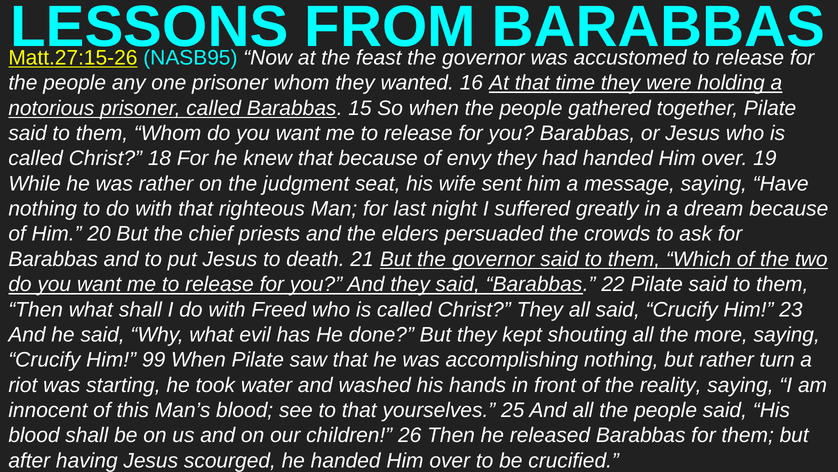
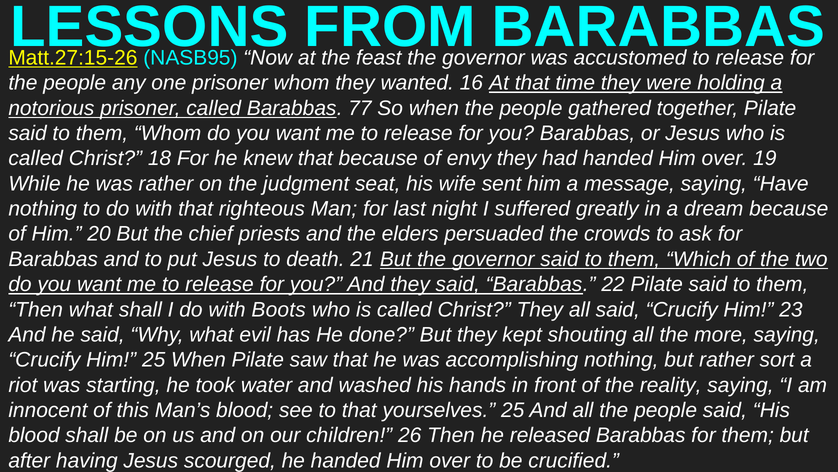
15: 15 -> 77
Freed: Freed -> Boots
Him 99: 99 -> 25
turn: turn -> sort
